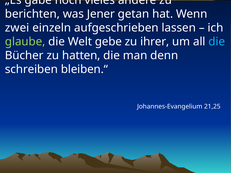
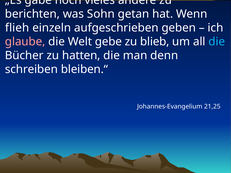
Jener: Jener -> Sohn
zwei: zwei -> flieh
lassen: lassen -> geben
glaube colour: light green -> pink
ihrer: ihrer -> blieb
